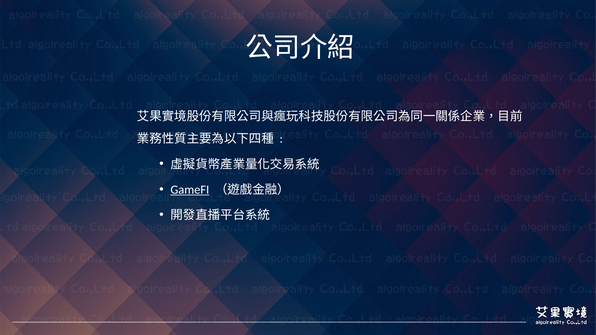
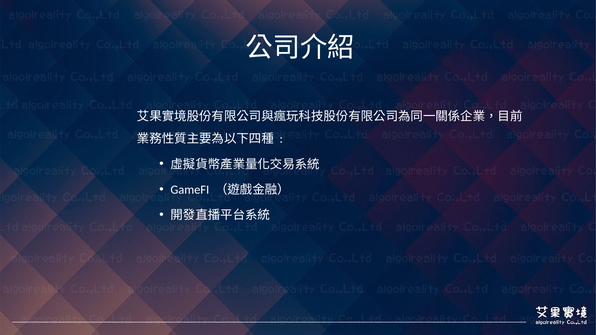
GameFI underline: present -> none
